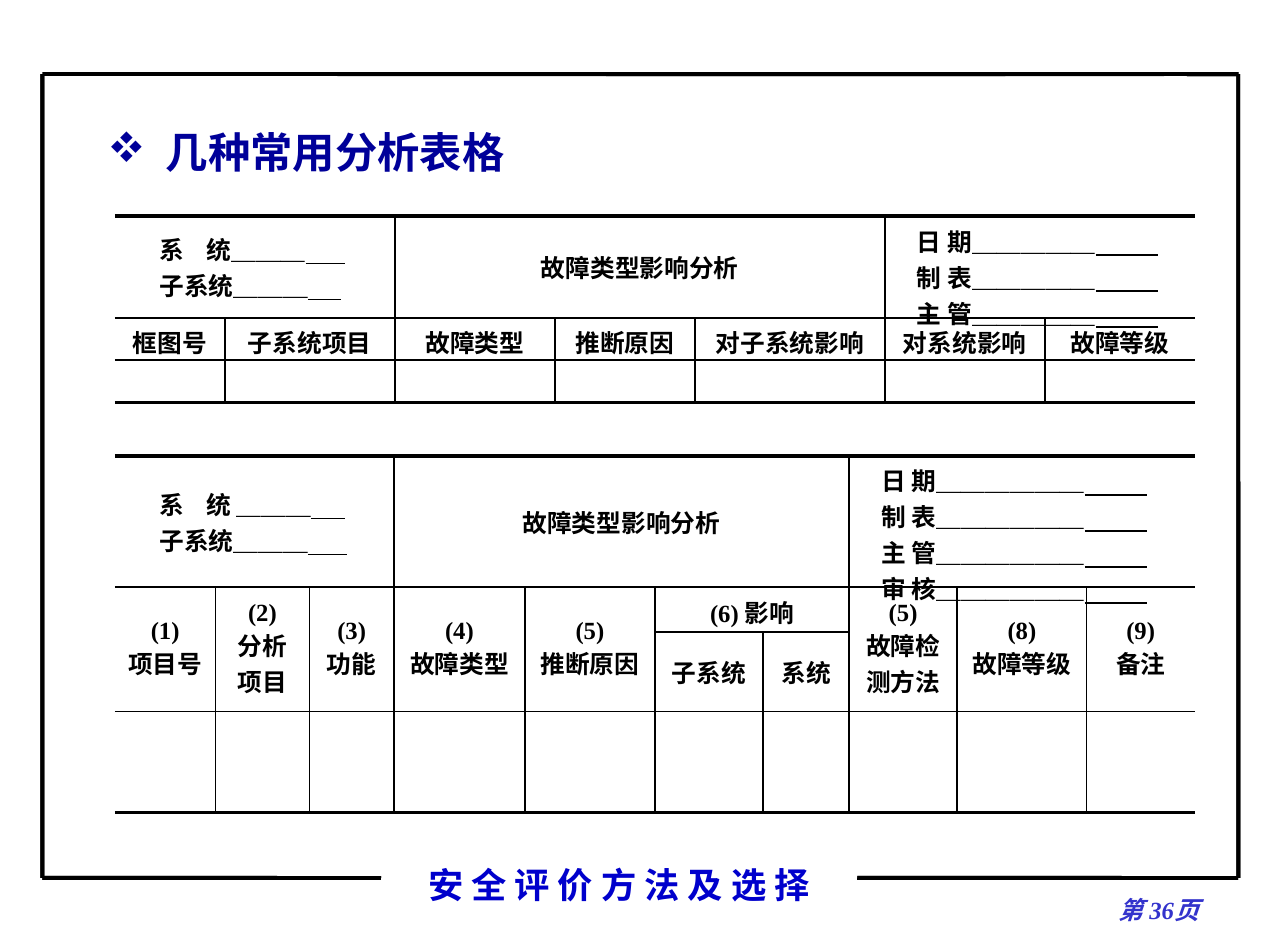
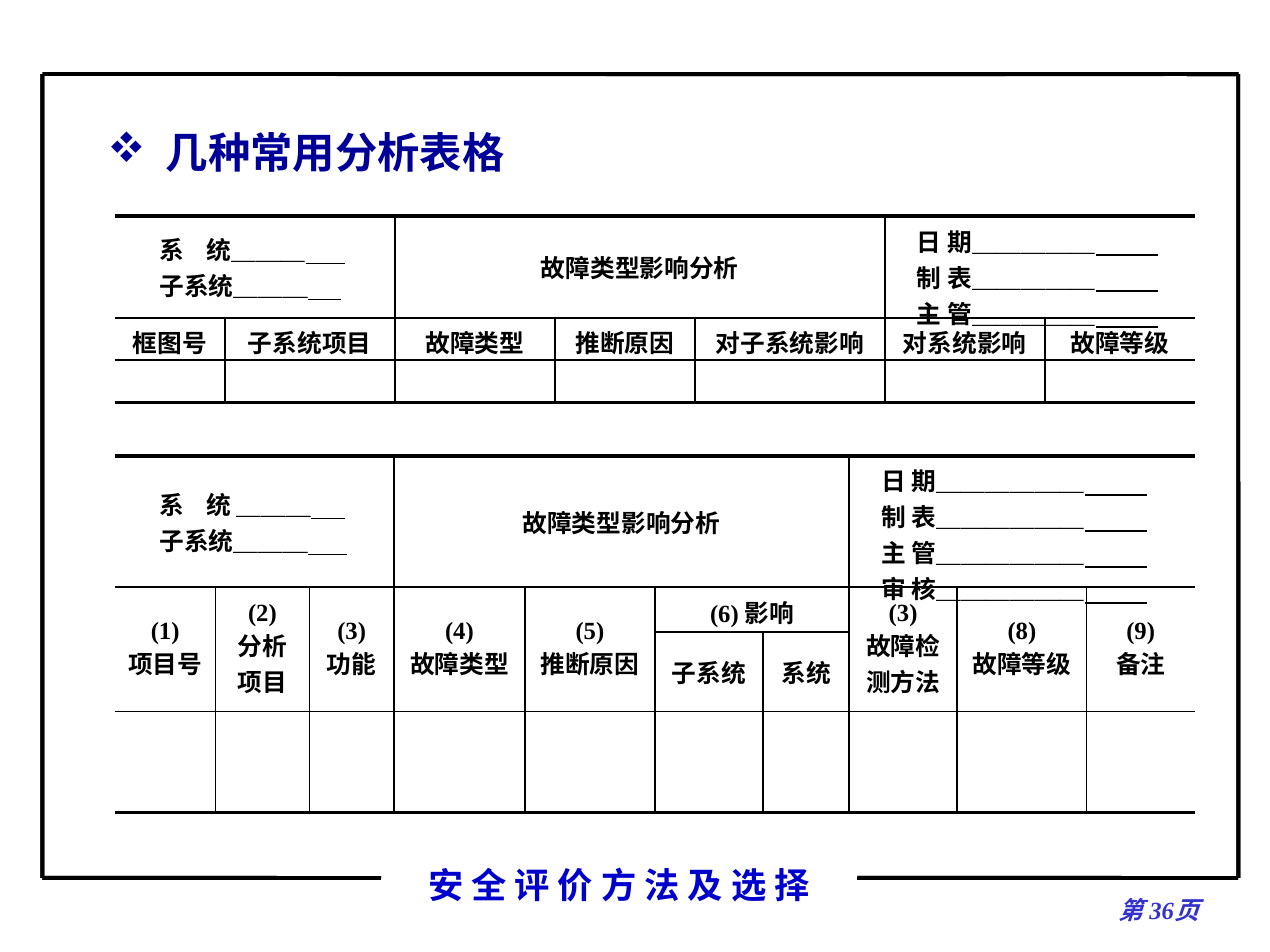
5 at (903, 614): 5 -> 3
